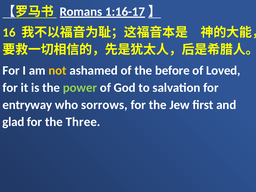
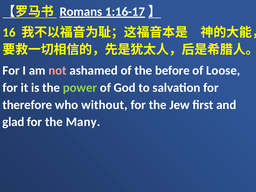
not colour: yellow -> pink
Loved: Loved -> Loose
entryway: entryway -> therefore
sorrows: sorrows -> without
Three: Three -> Many
